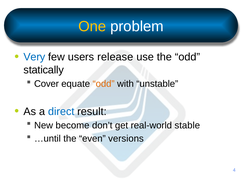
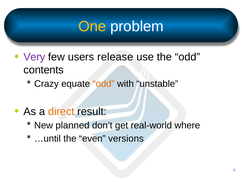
Very colour: blue -> purple
statically: statically -> contents
Cover: Cover -> Crazy
direct colour: blue -> orange
become: become -> planned
stable: stable -> where
